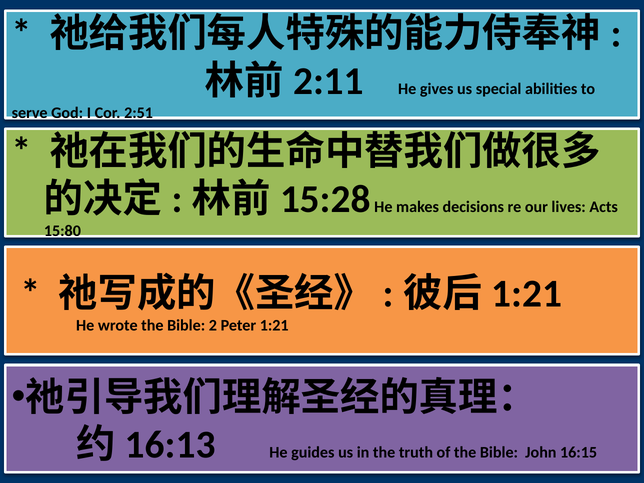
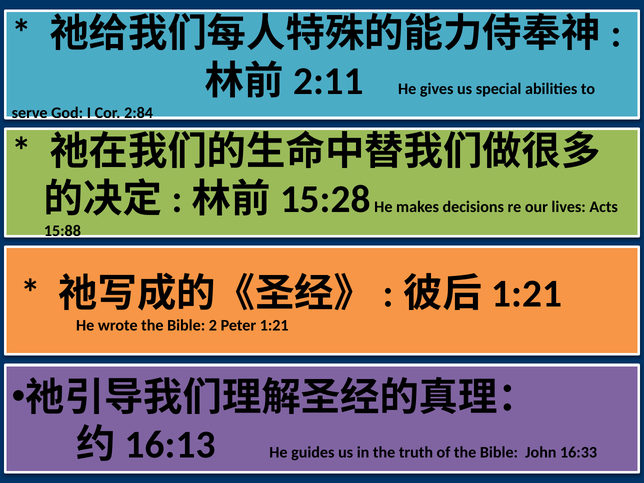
2:51: 2:51 -> 2:84
15:80: 15:80 -> 15:88
16:15: 16:15 -> 16:33
